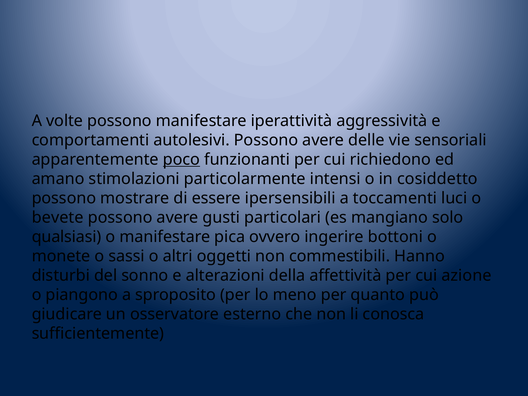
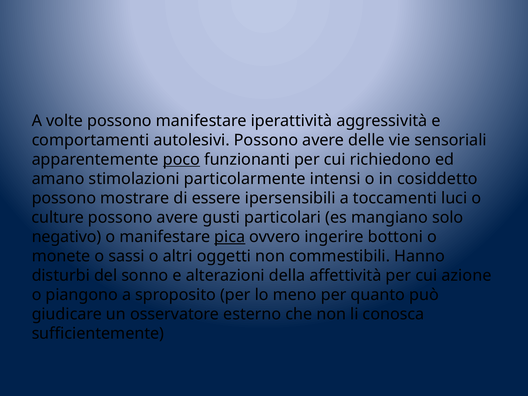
bevete: bevete -> culture
qualsiasi: qualsiasi -> negativo
pica underline: none -> present
